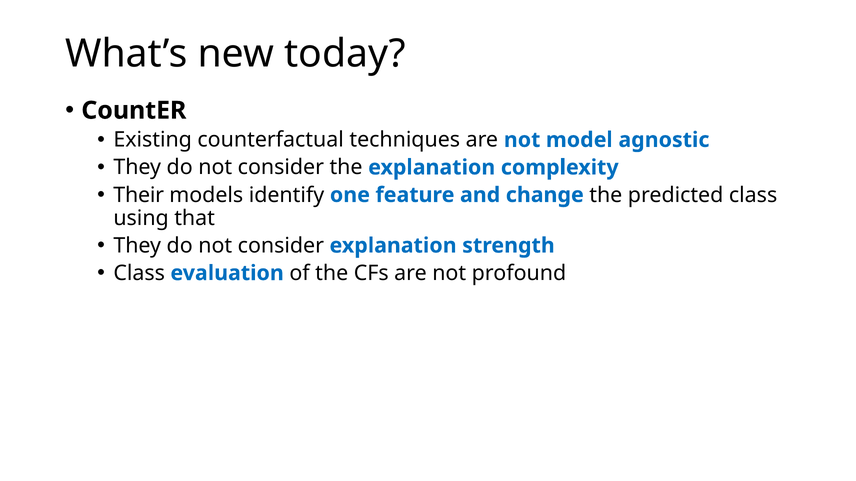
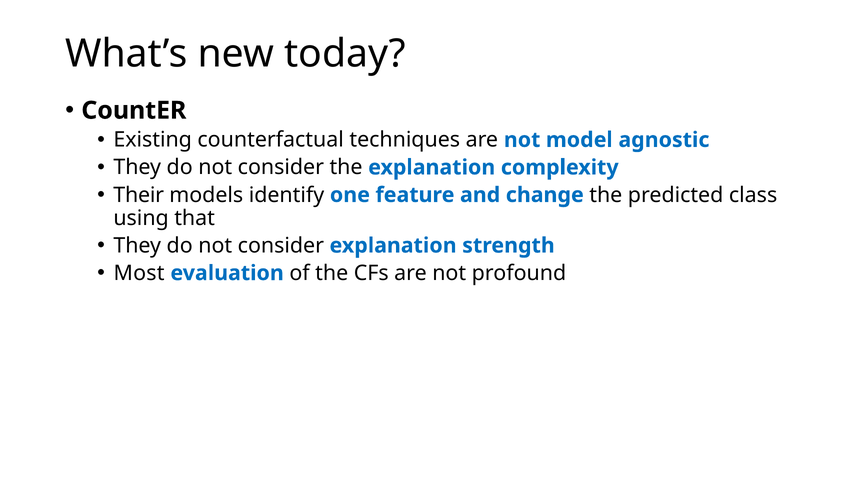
Class at (139, 273): Class -> Most
